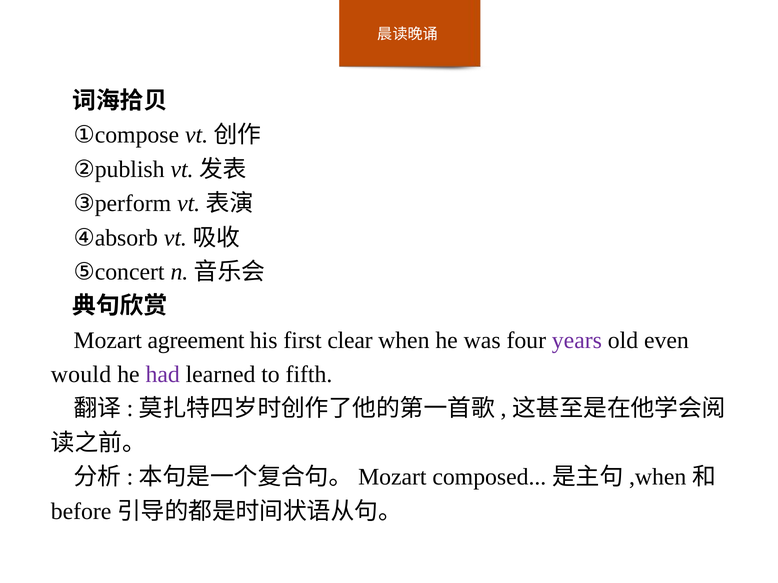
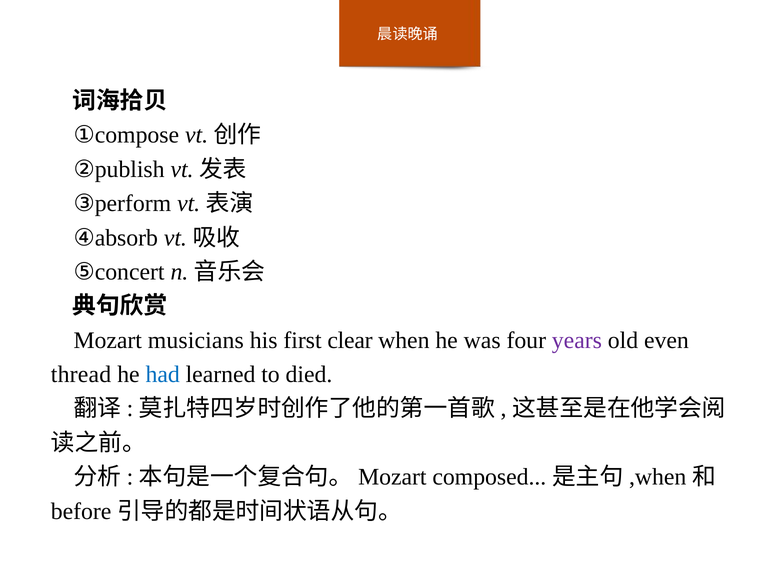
agreement: agreement -> musicians
would: would -> thread
had colour: purple -> blue
fifth: fifth -> died
